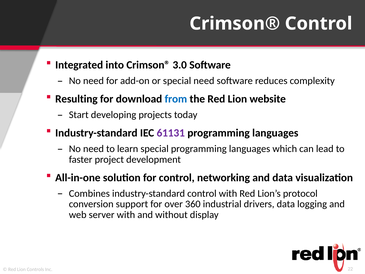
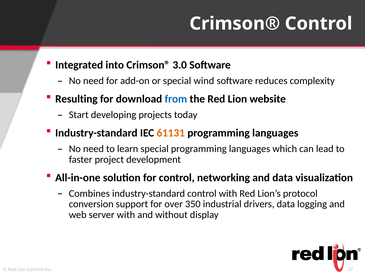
special need: need -> wind
61131 colour: purple -> orange
360: 360 -> 350
